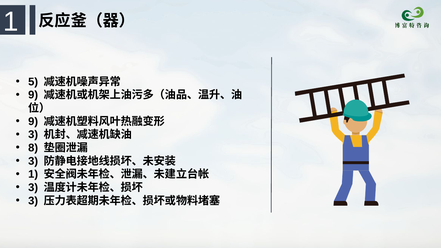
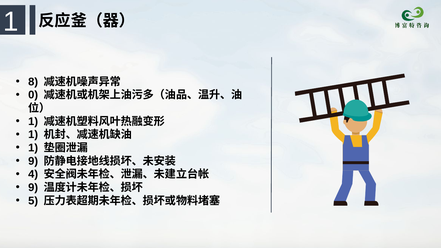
5: 5 -> 8
9 at (33, 95): 9 -> 0
9 at (33, 121): 9 -> 1
3 at (33, 135): 3 -> 1
8 at (33, 148): 8 -> 1
3 at (33, 161): 3 -> 9
1 at (33, 174): 1 -> 4
3 at (33, 188): 3 -> 9
3 at (33, 201): 3 -> 5
